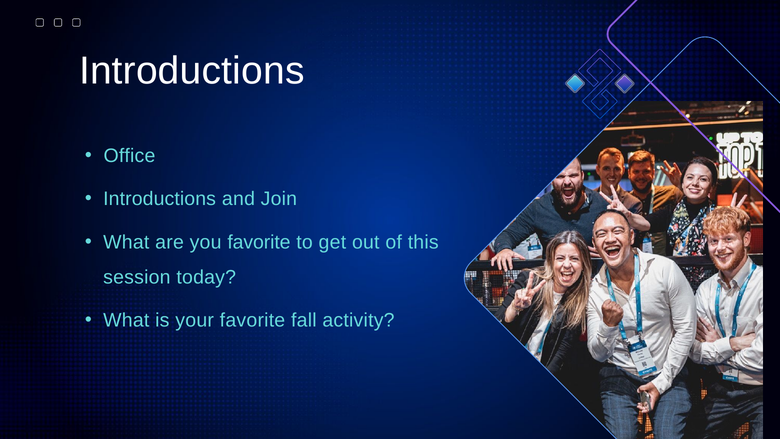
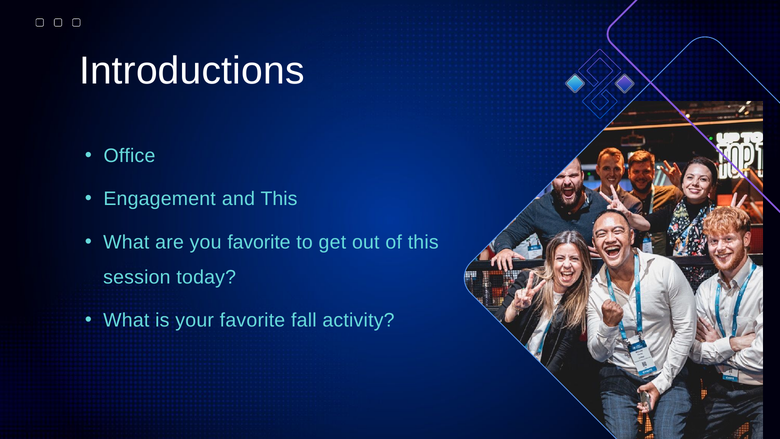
Introductions at (160, 199): Introductions -> Engagement
and Join: Join -> This
